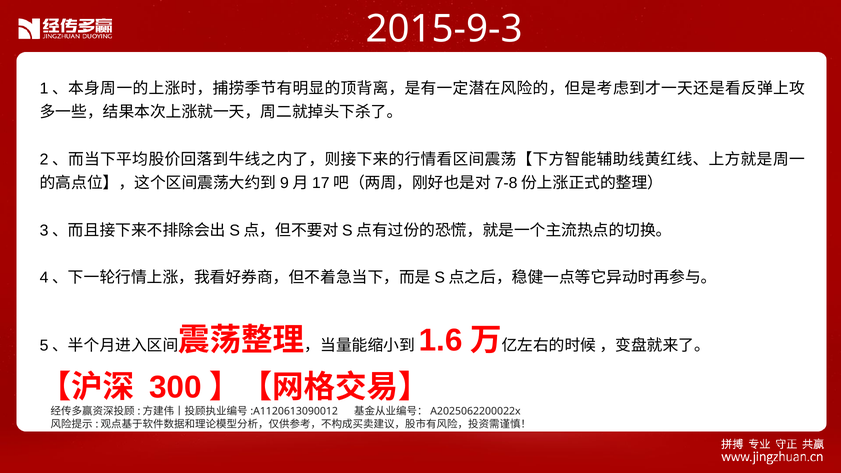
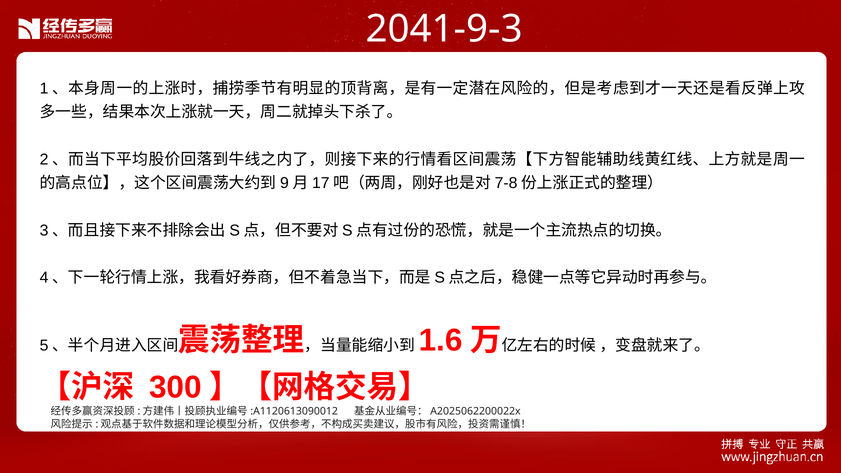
2015-9-3: 2015-9-3 -> 2041-9-3
